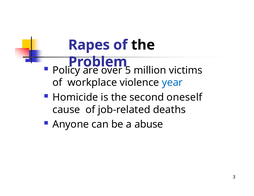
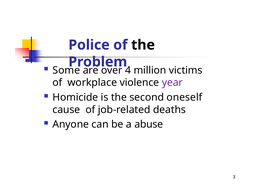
Rapes: Rapes -> Police
Policy: Policy -> Some
5: 5 -> 4
year colour: blue -> purple
